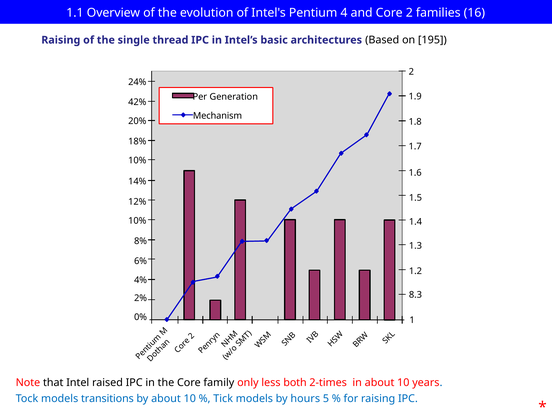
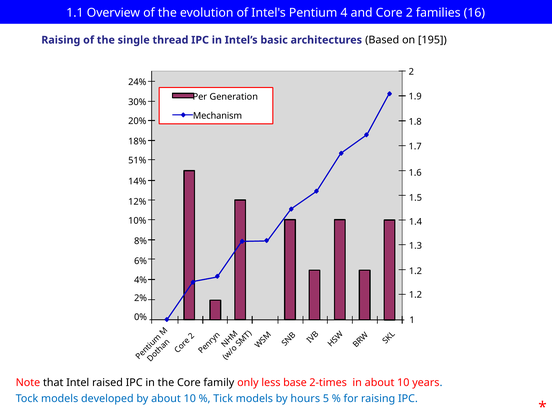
42%: 42% -> 30%
10% at (137, 161): 10% -> 51%
8.3 at (415, 295): 8.3 -> 1.2
both: both -> base
transitions: transitions -> developed
